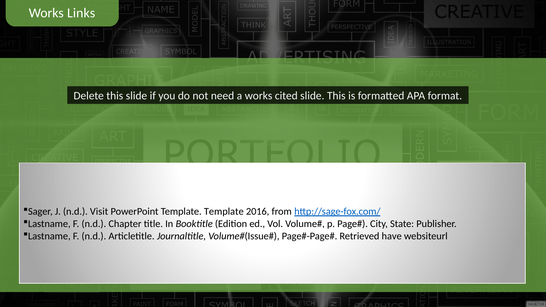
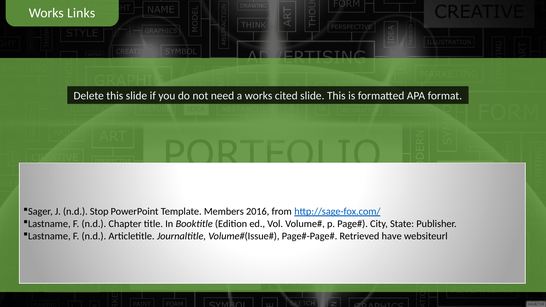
Visit: Visit -> Stop
Template Template: Template -> Members
